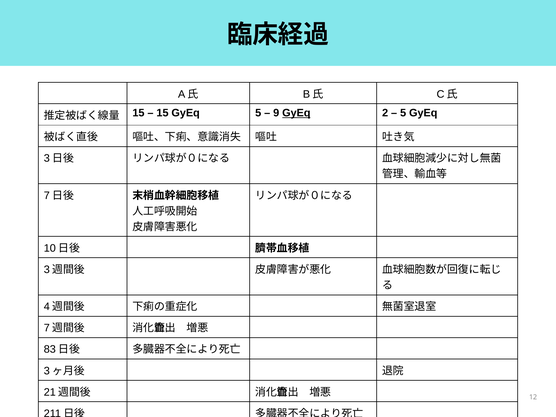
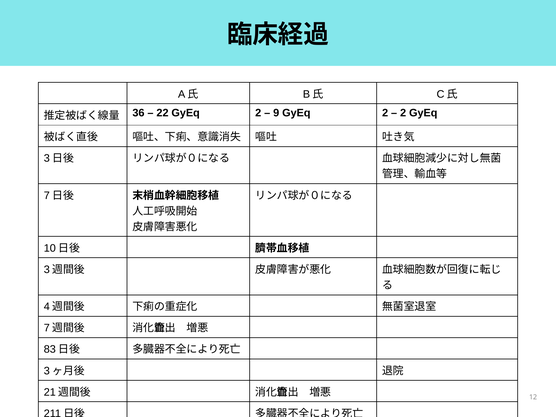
15 at (138, 113): 15 -> 36
15 at (163, 113): 15 -> 22
5 at (258, 113): 5 -> 2
GyEq at (296, 113) underline: present -> none
5 at (403, 113): 5 -> 2
